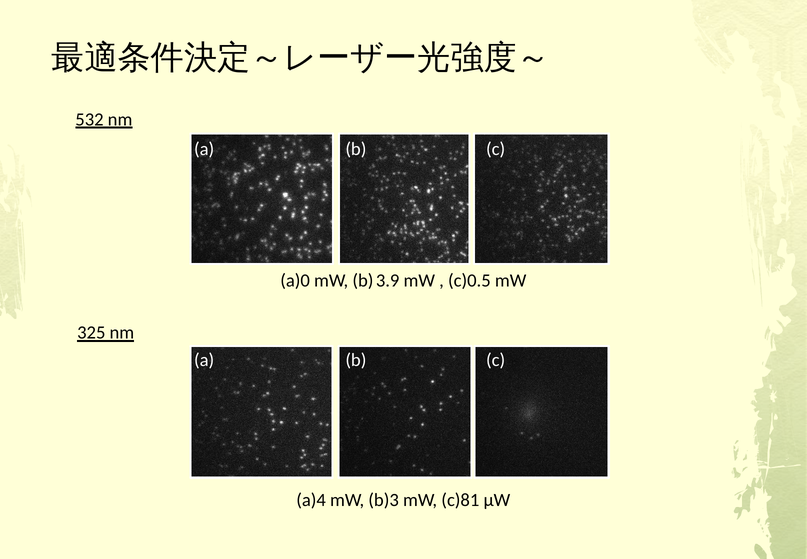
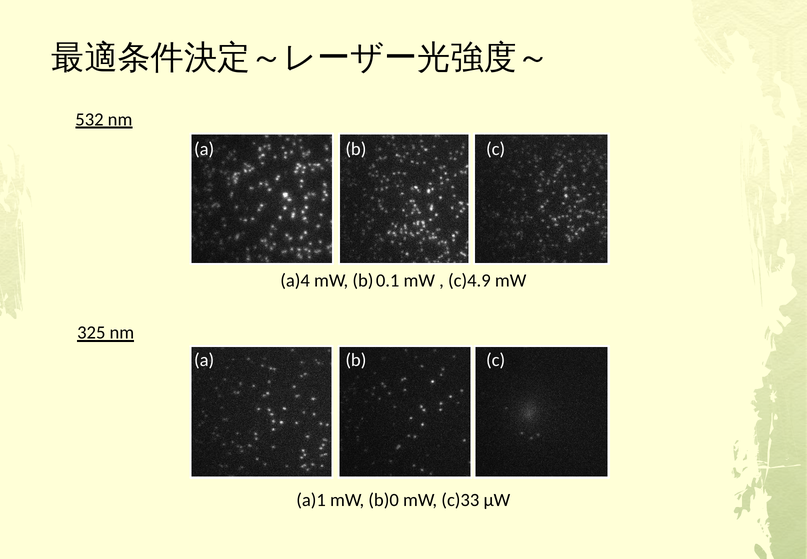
a)0: a)0 -> a)4
3.9: 3.9 -> 0.1
c)0.5: c)0.5 -> c)4.9
a)4: a)4 -> a)1
b)3: b)3 -> b)0
c)81: c)81 -> c)33
